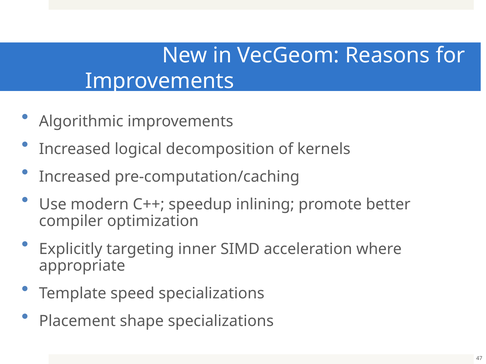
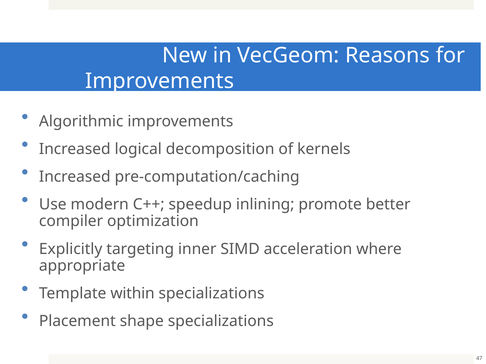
speed: speed -> within
